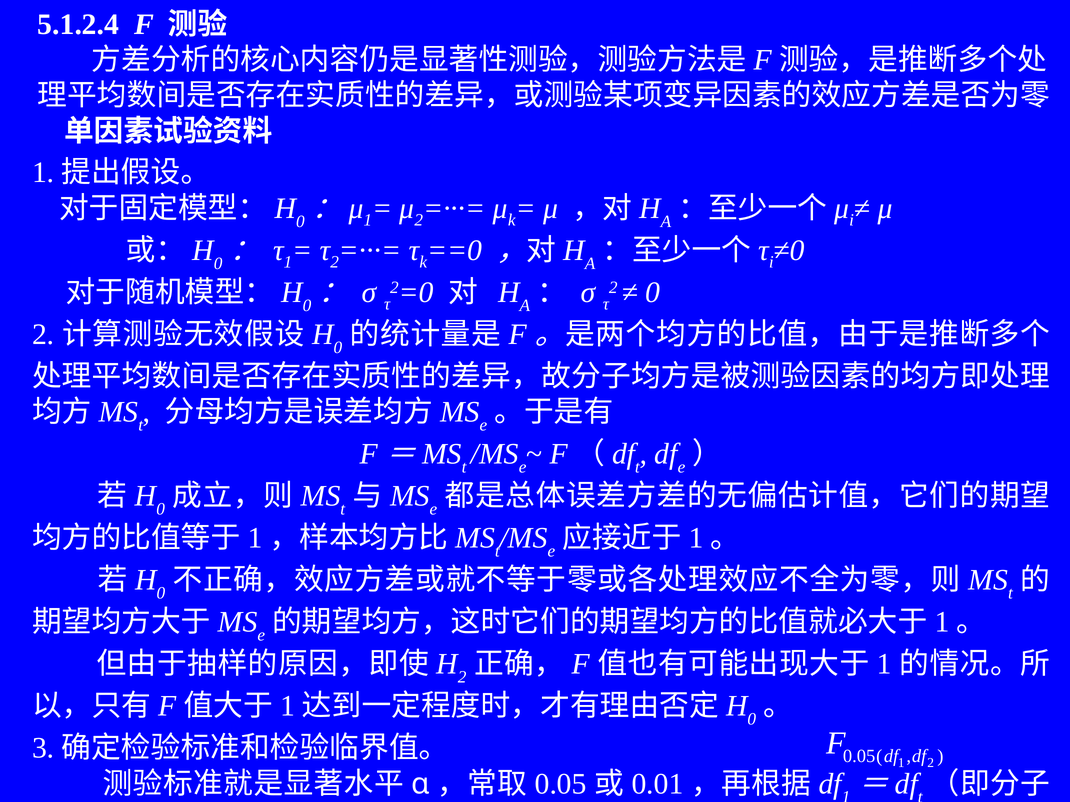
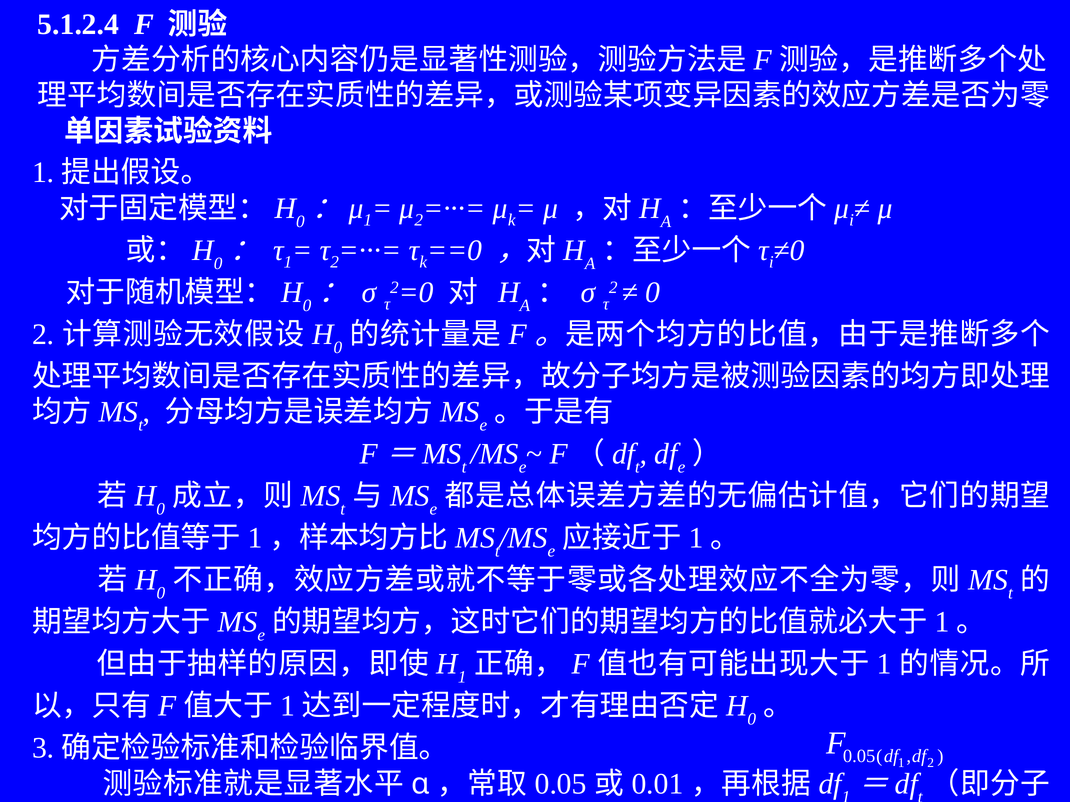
2 at (462, 678): 2 -> 1
